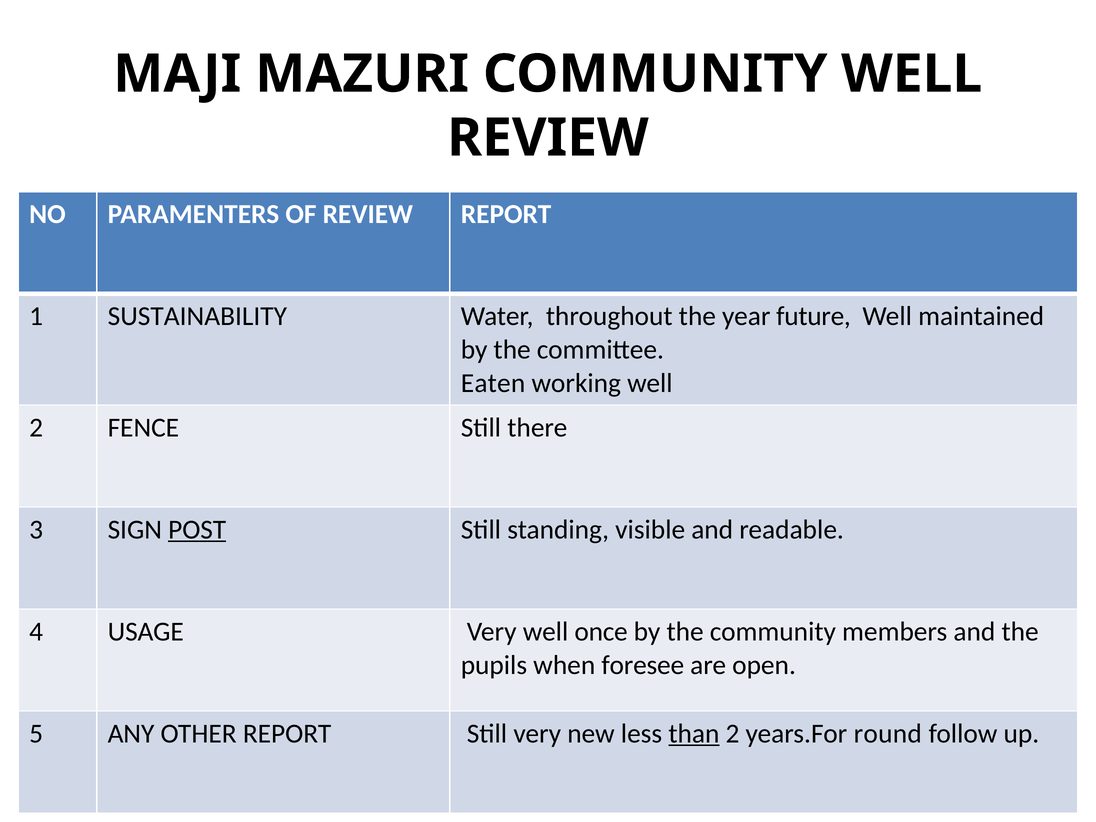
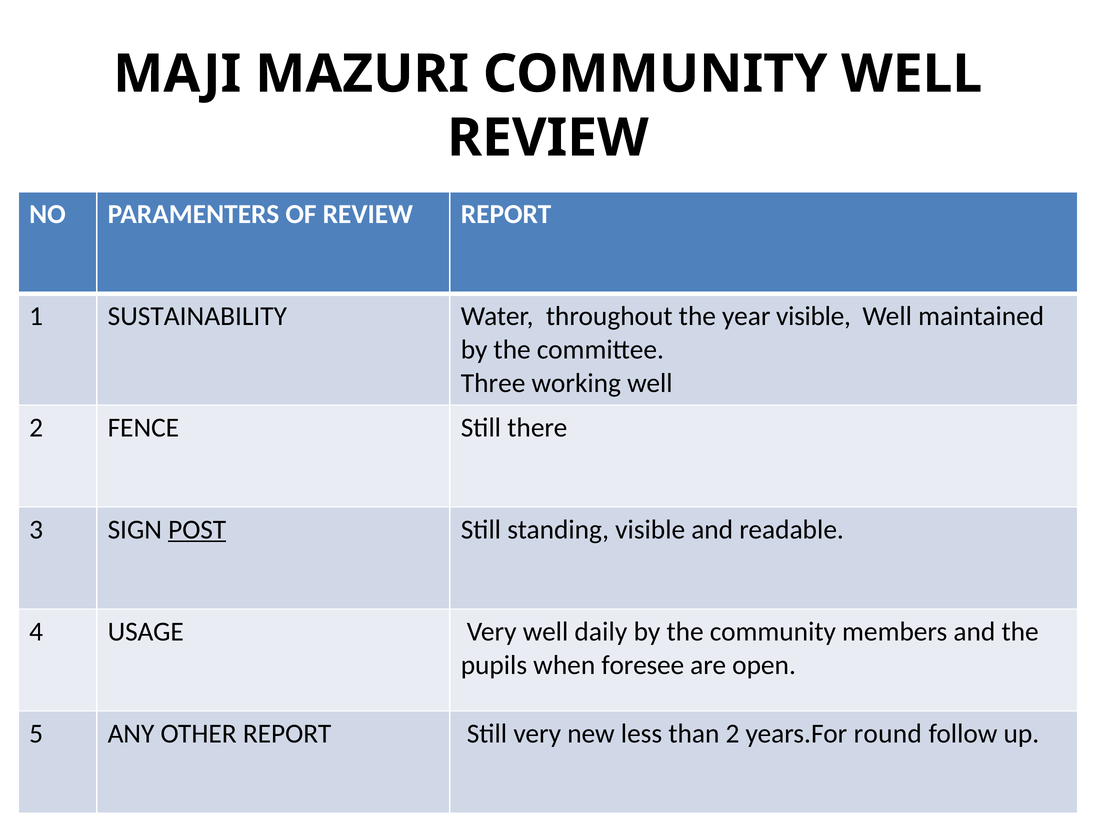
year future: future -> visible
Eaten: Eaten -> Three
once: once -> daily
than underline: present -> none
